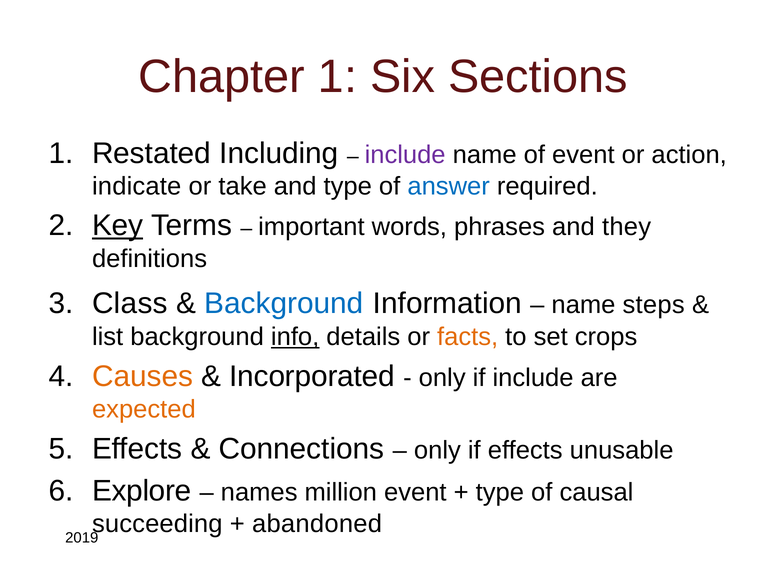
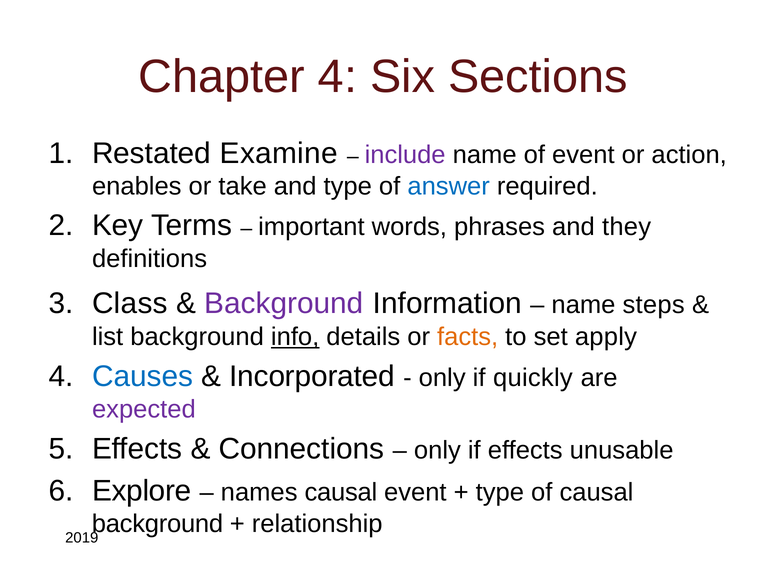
Chapter 1: 1 -> 4
Including: Including -> Examine
indicate: indicate -> enables
Key underline: present -> none
Background at (284, 303) colour: blue -> purple
crops: crops -> apply
Causes colour: orange -> blue
if include: include -> quickly
expected colour: orange -> purple
names million: million -> causal
succeeding at (157, 524): succeeding -> background
abandoned: abandoned -> relationship
